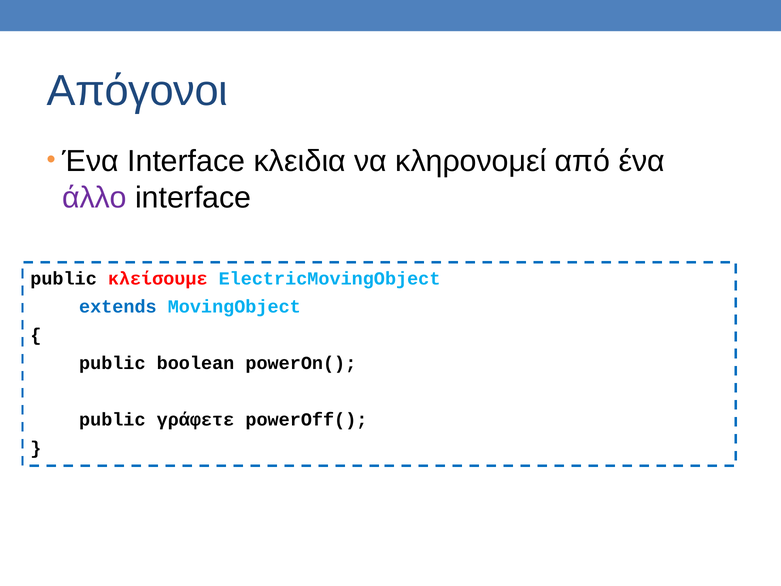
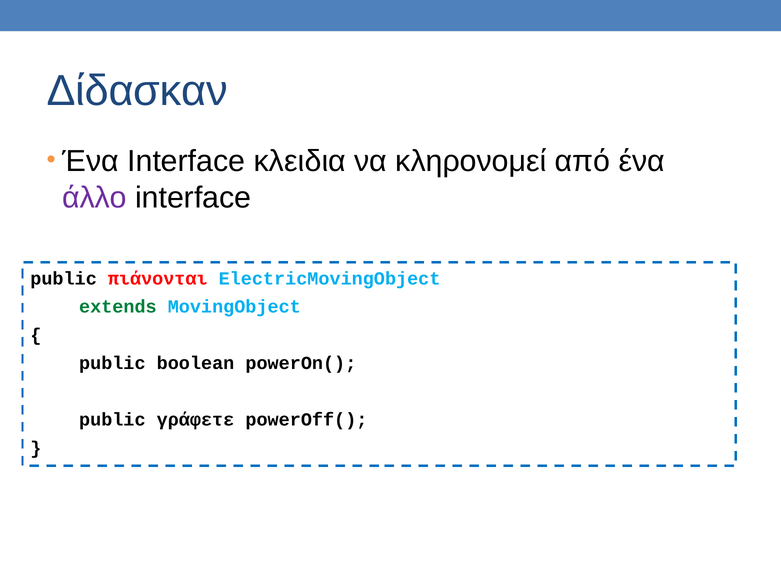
Απόγονοι: Απόγονοι -> Δίδασκαν
κλείσουμε: κλείσουμε -> πιάνονται
extends colour: blue -> green
